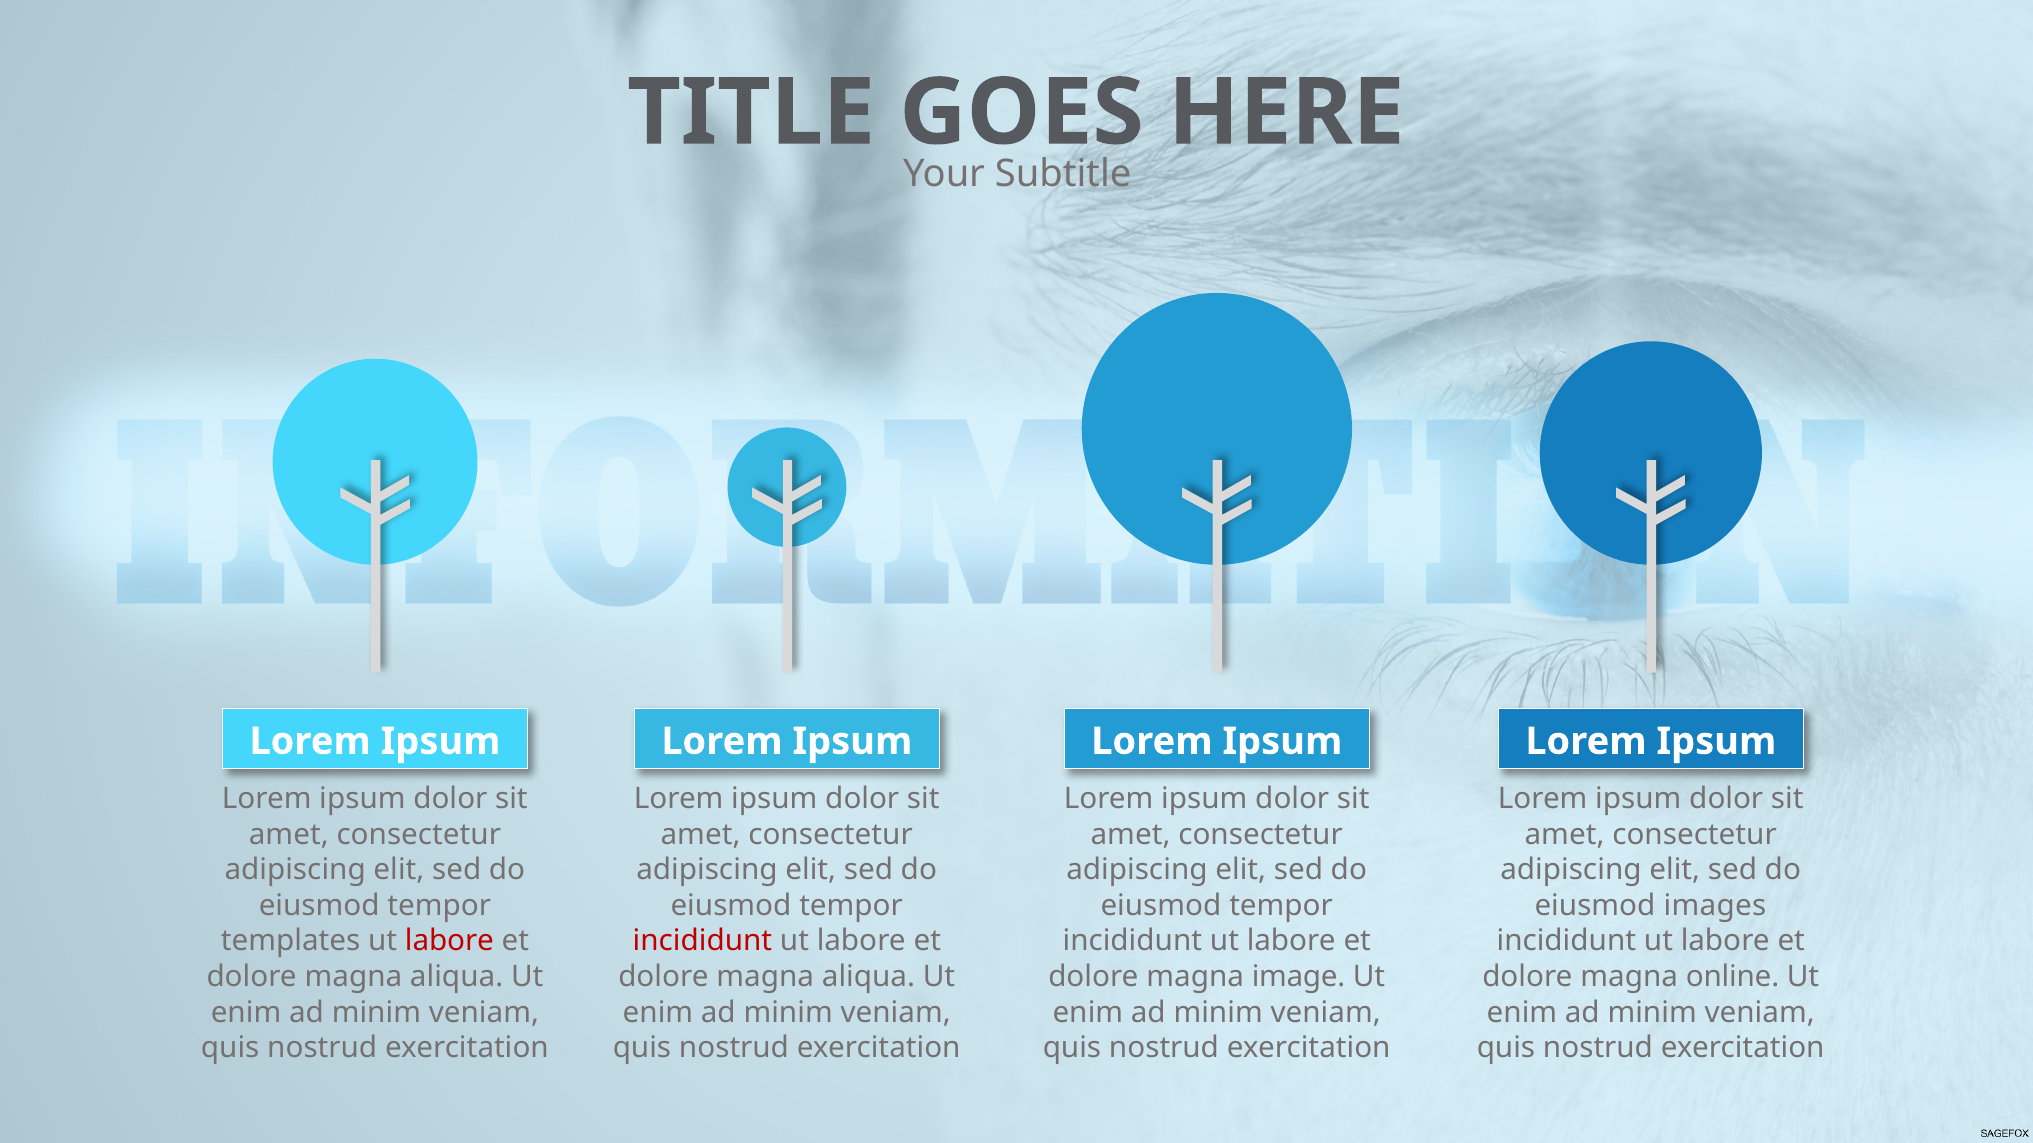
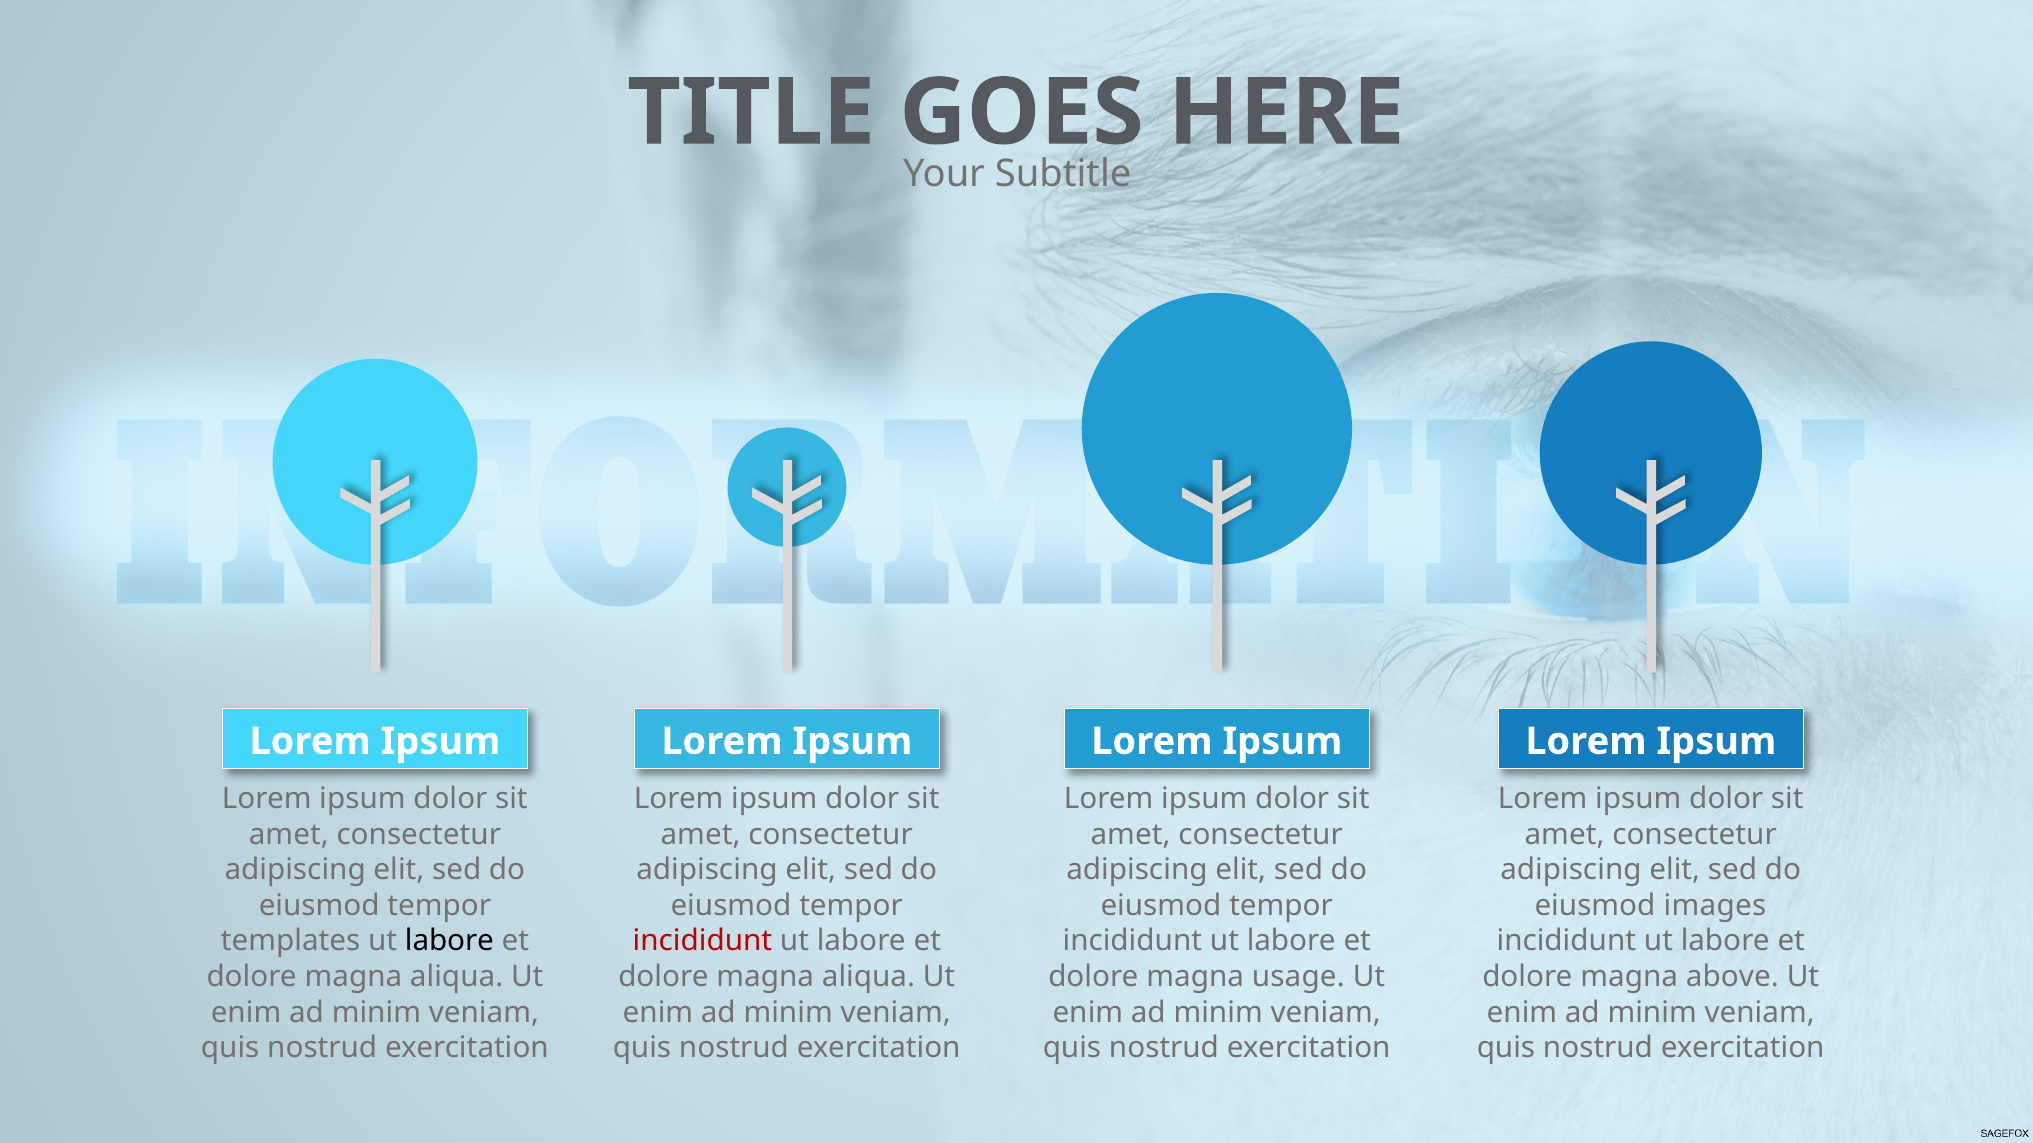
labore at (449, 942) colour: red -> black
image: image -> usage
online: online -> above
